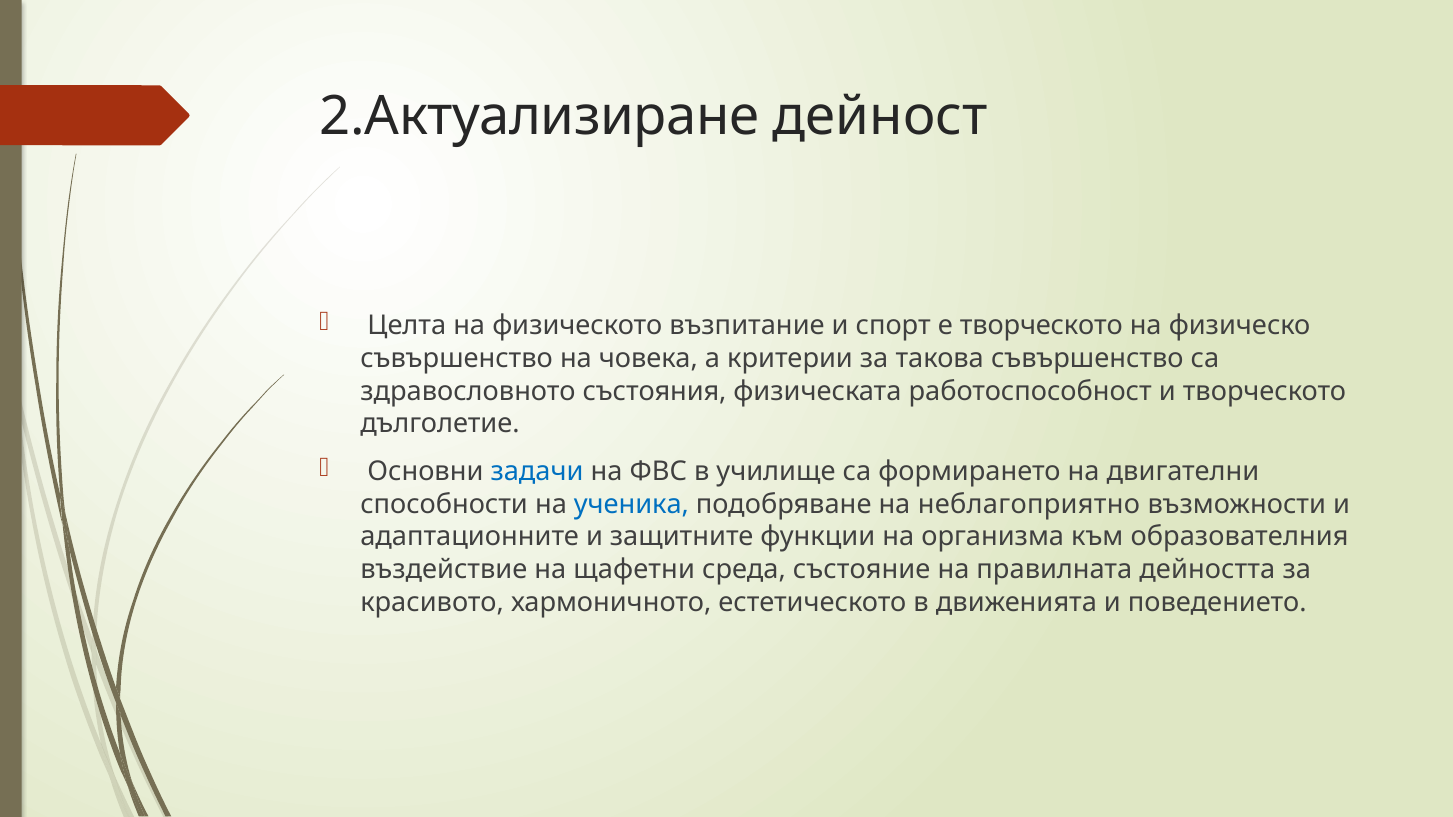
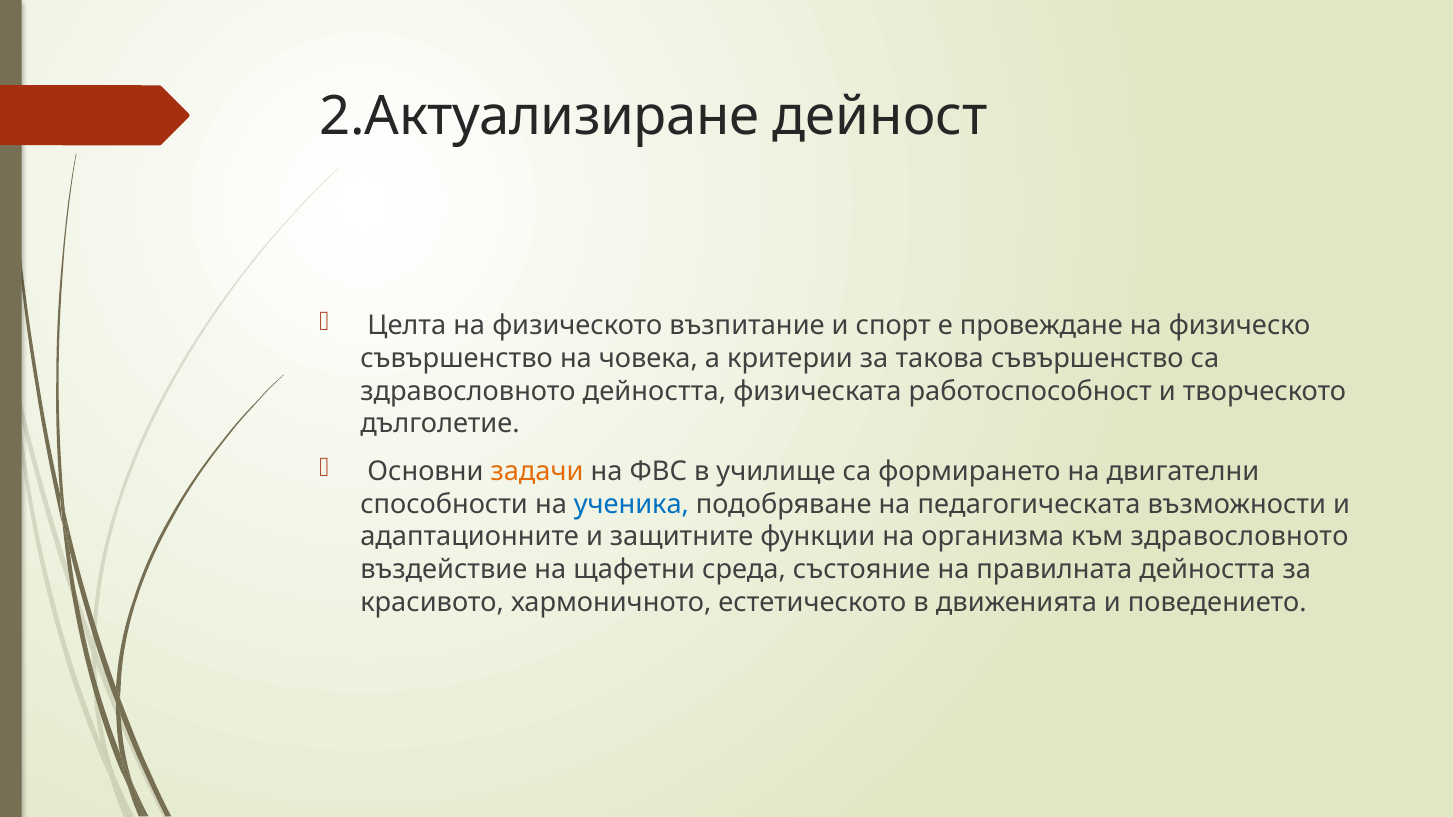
е творческото: творческото -> провеждане
здравословното състояния: състояния -> дейността
задачи colour: blue -> orange
неблагоприятно: неблагоприятно -> педагогическата
към образователния: образователния -> здравословното
